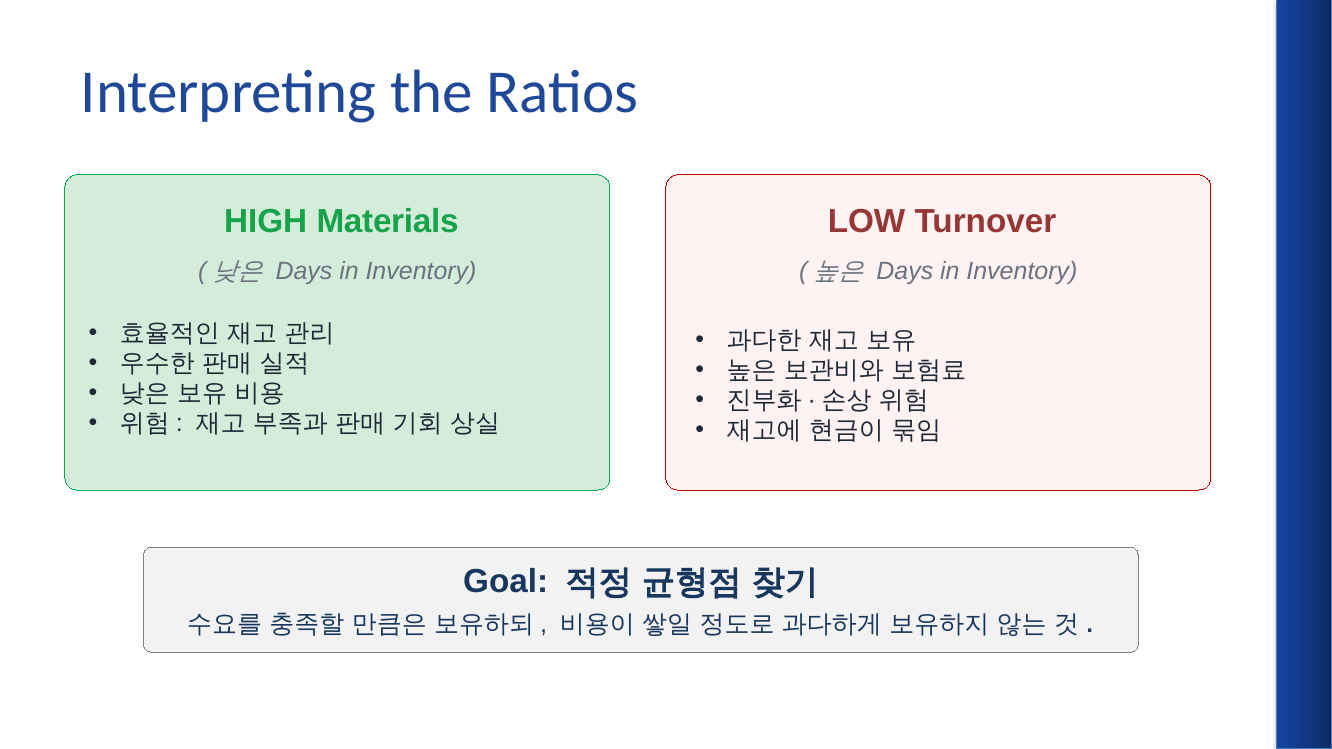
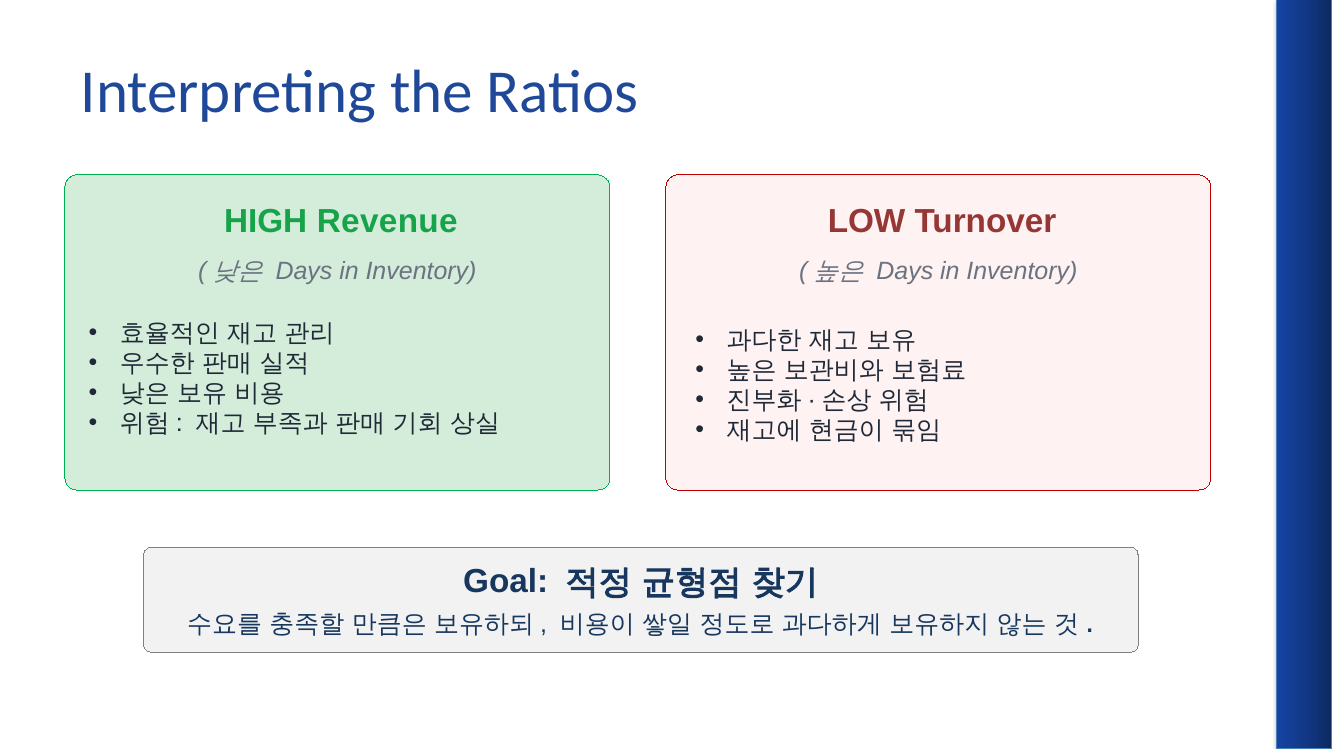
Materials: Materials -> Revenue
